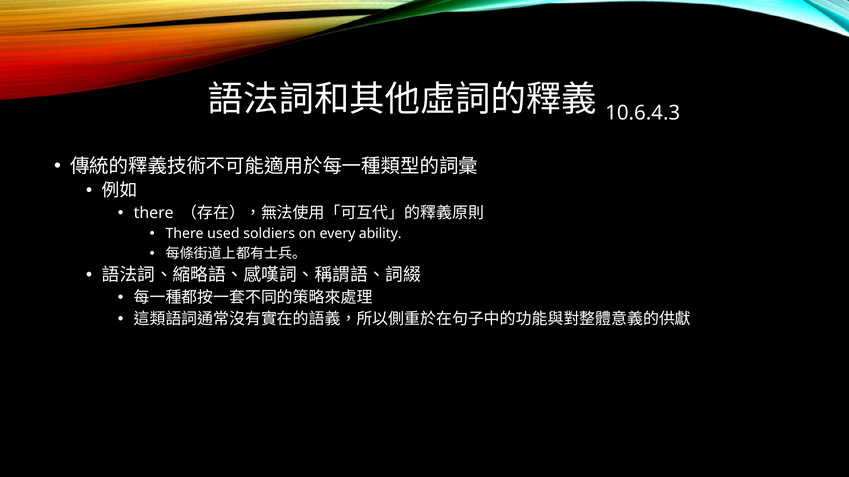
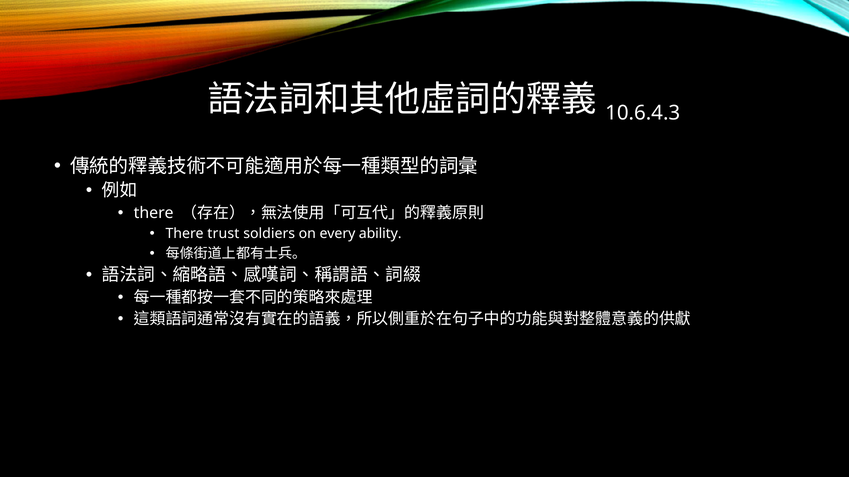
used: used -> trust
